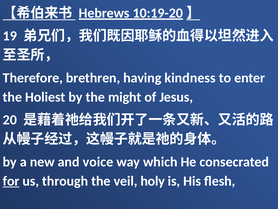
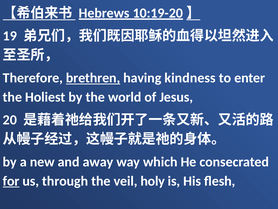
brethren underline: none -> present
might: might -> world
voice: voice -> away
